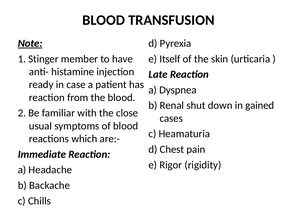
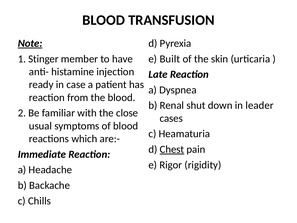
Itself: Itself -> Built
gained: gained -> leader
Chest underline: none -> present
